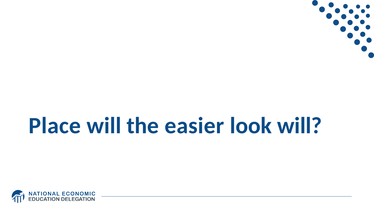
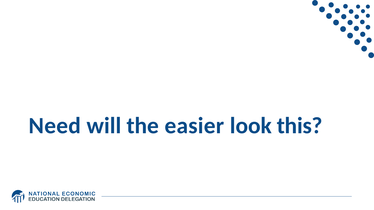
Place: Place -> Need
look will: will -> this
